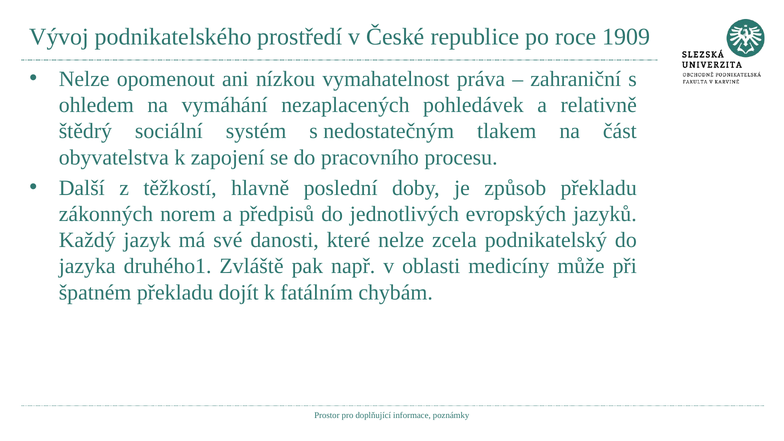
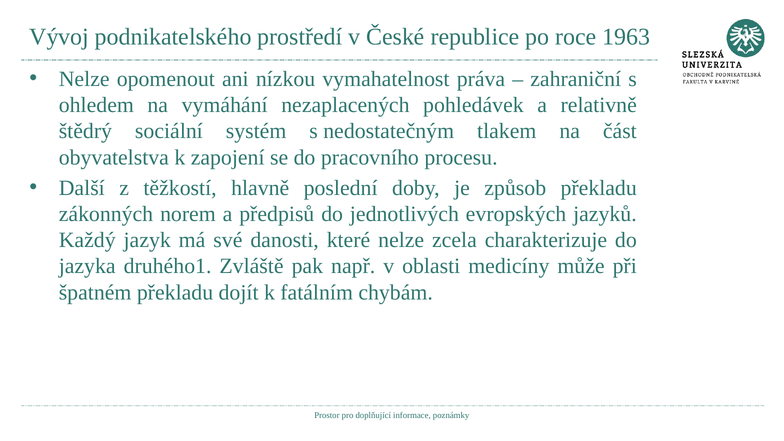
1909: 1909 -> 1963
podnikatelský: podnikatelský -> charakterizuje
